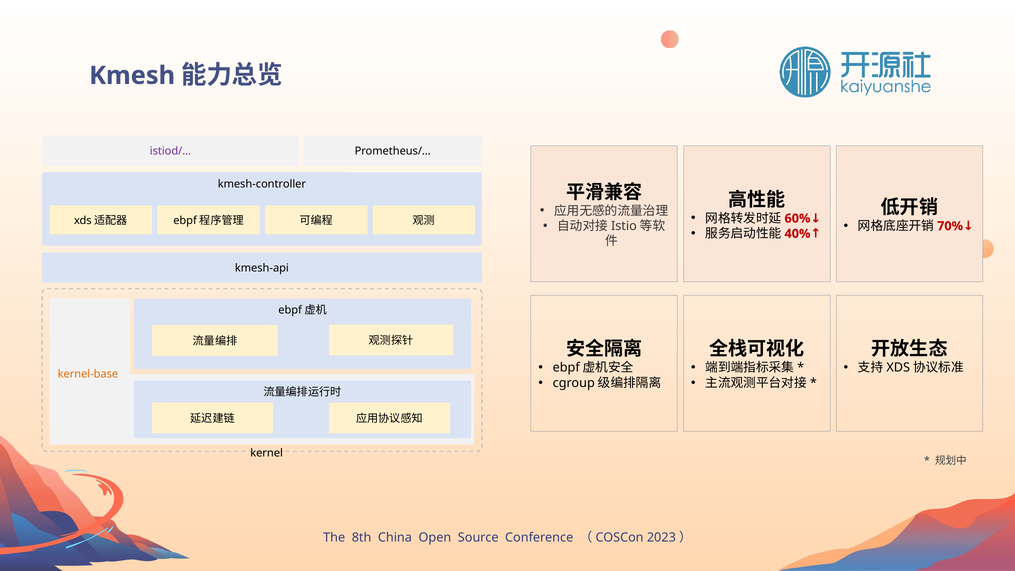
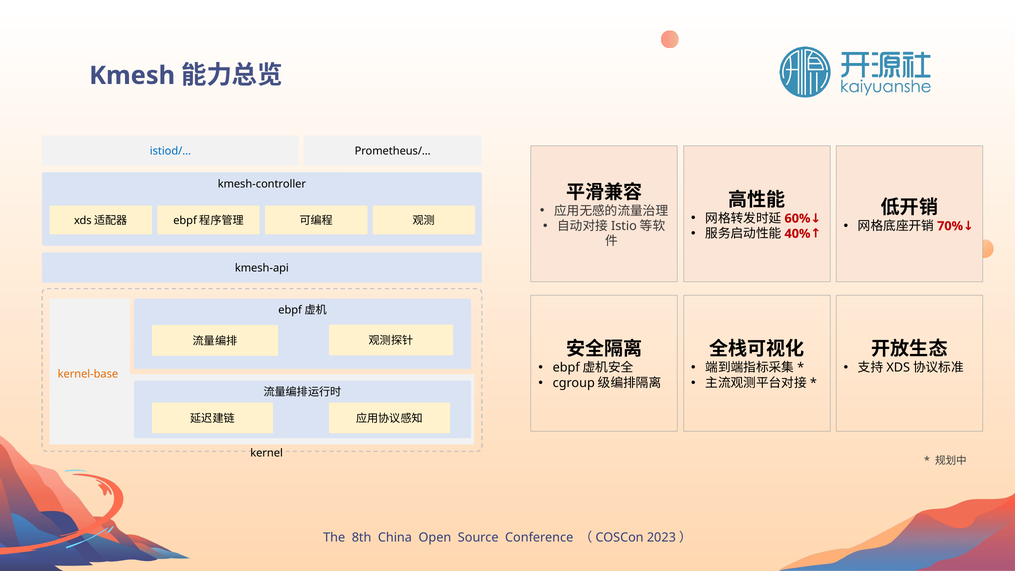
istiod/… colour: purple -> blue
